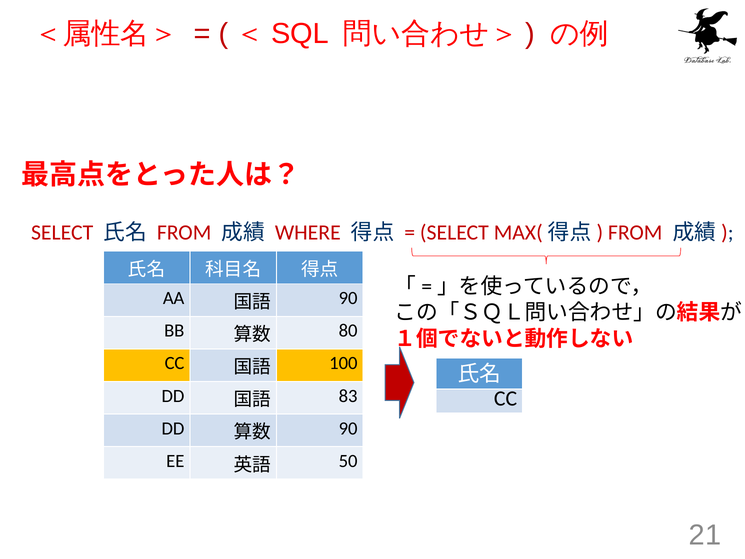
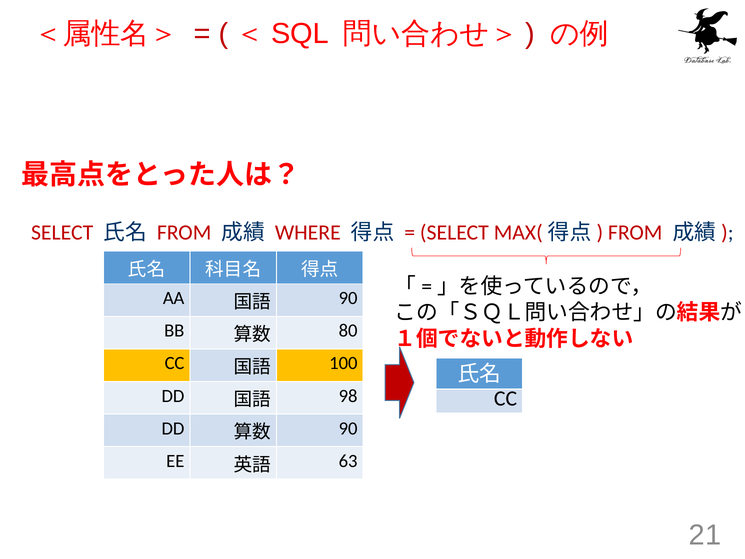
83: 83 -> 98
50: 50 -> 63
